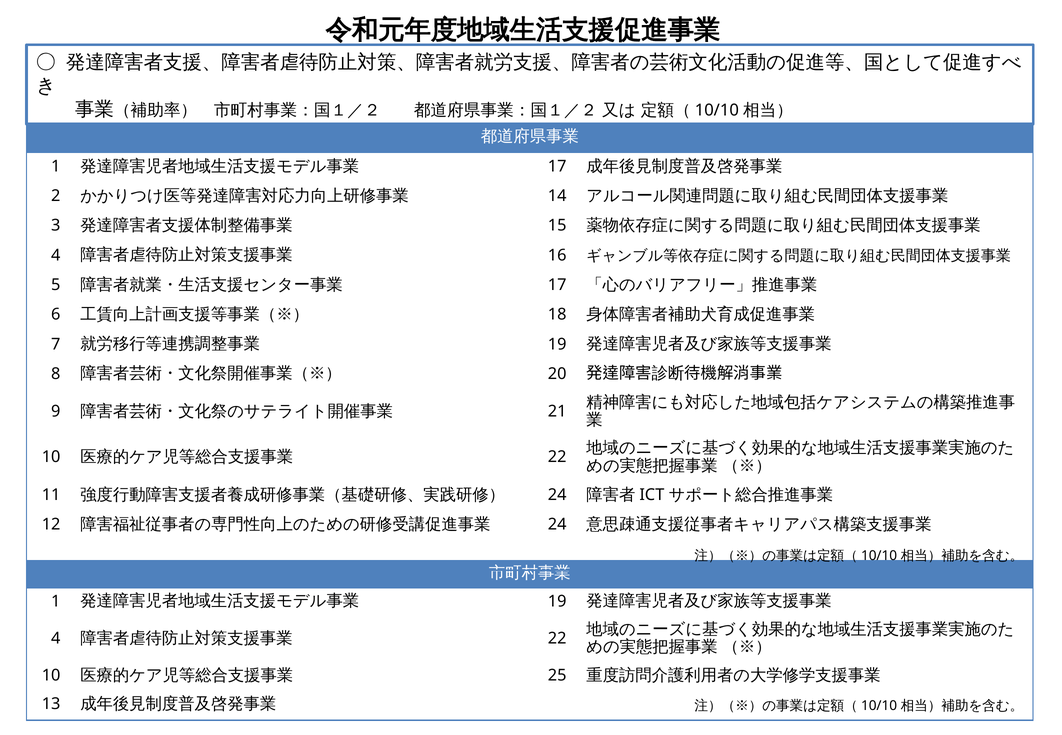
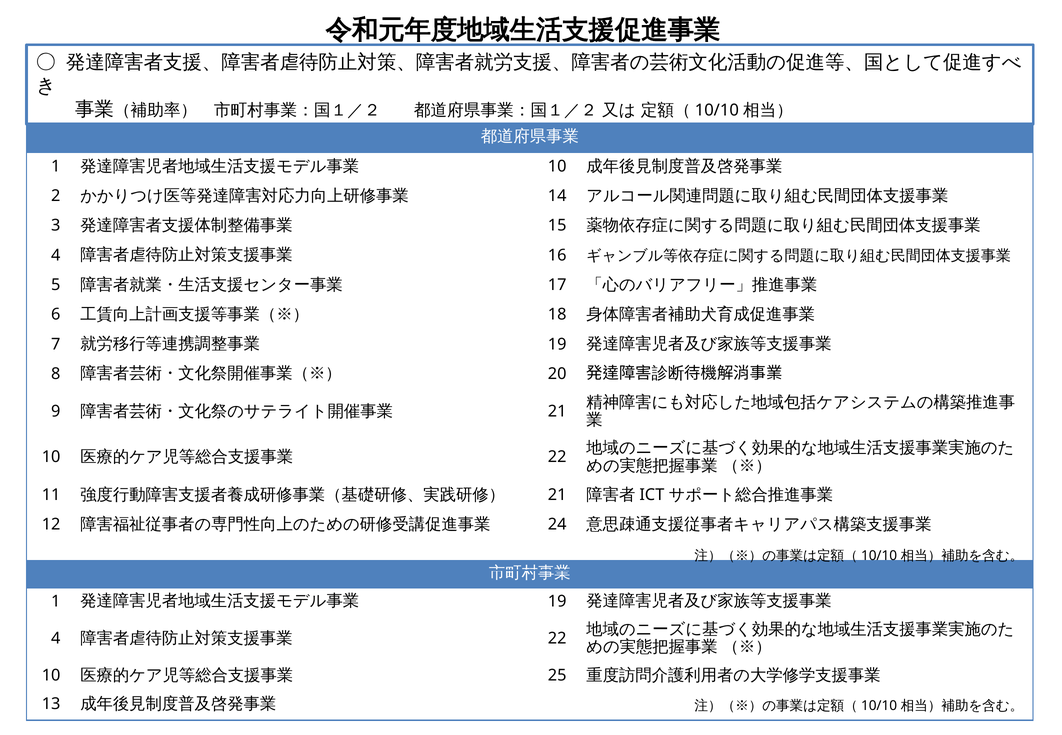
17 at (557, 166): 17 -> 10
24 at (557, 495): 24 -> 21
